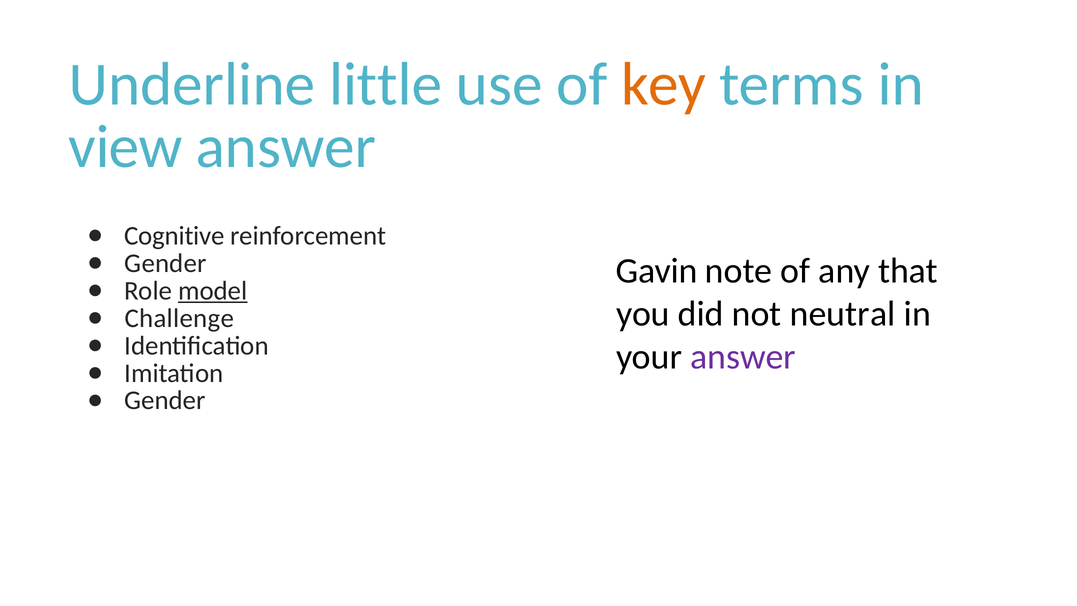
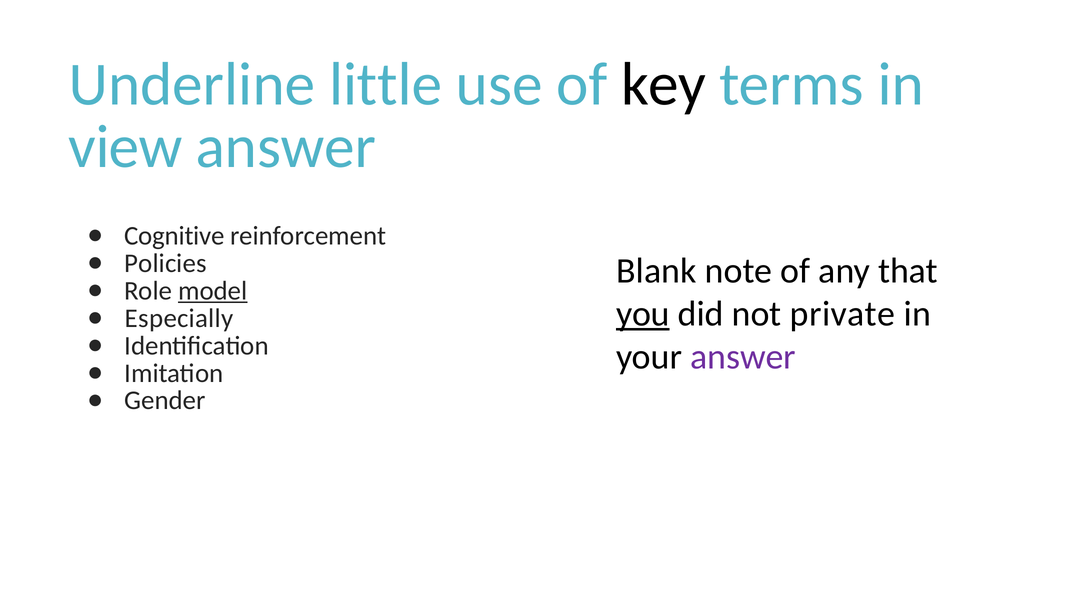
key colour: orange -> black
Gender at (165, 263): Gender -> Policies
Gavin: Gavin -> Blank
you underline: none -> present
neutral: neutral -> private
Challenge: Challenge -> Especially
